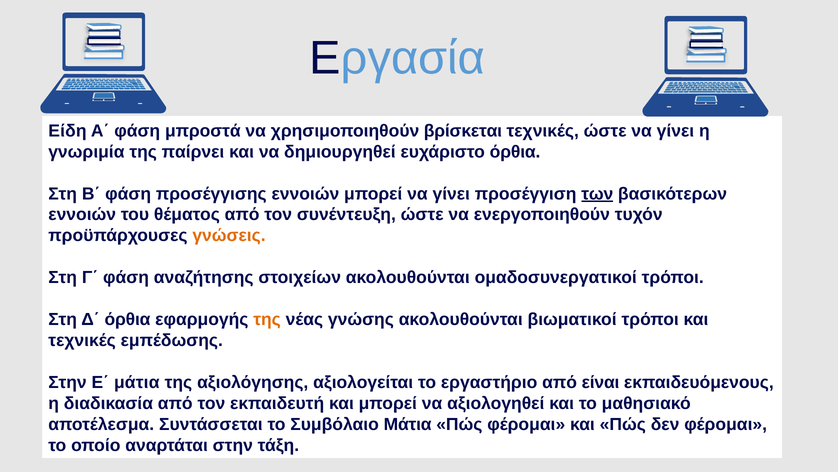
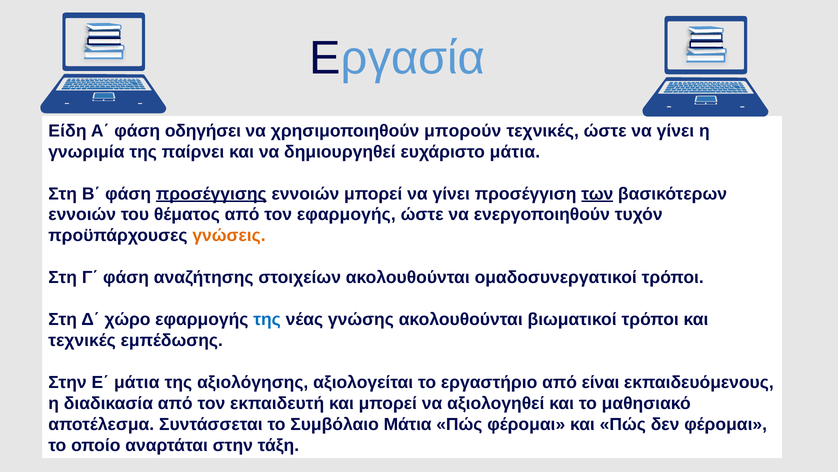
μπροστά: μπροστά -> οδηγήσει
βρίσκεται: βρίσκεται -> μπορούν
ευχάριστο όρθια: όρθια -> μάτια
προσέγγισης underline: none -> present
τον συνέντευξη: συνέντευξη -> εφαρμογής
Δ΄ όρθια: όρθια -> χώρο
της at (267, 319) colour: orange -> blue
